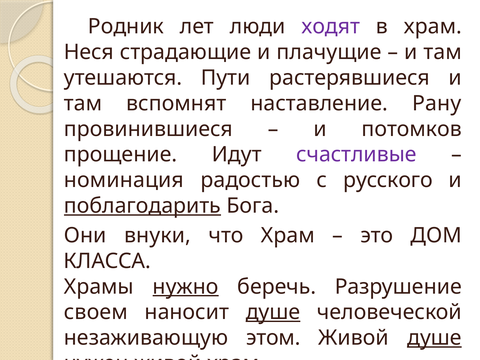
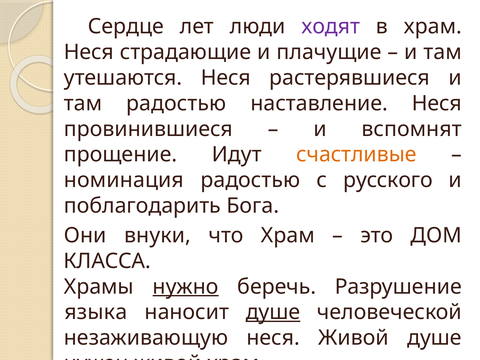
Родник: Родник -> Сердце
утешаются Пути: Пути -> Неся
там вспомнят: вспомнят -> радостью
наставление Рану: Рану -> Неся
и потомков: потомков -> вспомнят
счастливые colour: purple -> orange
поблагодарить underline: present -> none
своем: своем -> языка
незаживающую этом: этом -> неся
душе at (434, 338) underline: present -> none
